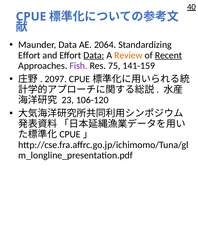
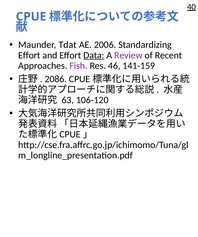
Maunder Data: Data -> Tdat
2064: 2064 -> 2006
Review colour: orange -> purple
Recent underline: present -> none
75: 75 -> 46
2097: 2097 -> 2086
23: 23 -> 63
